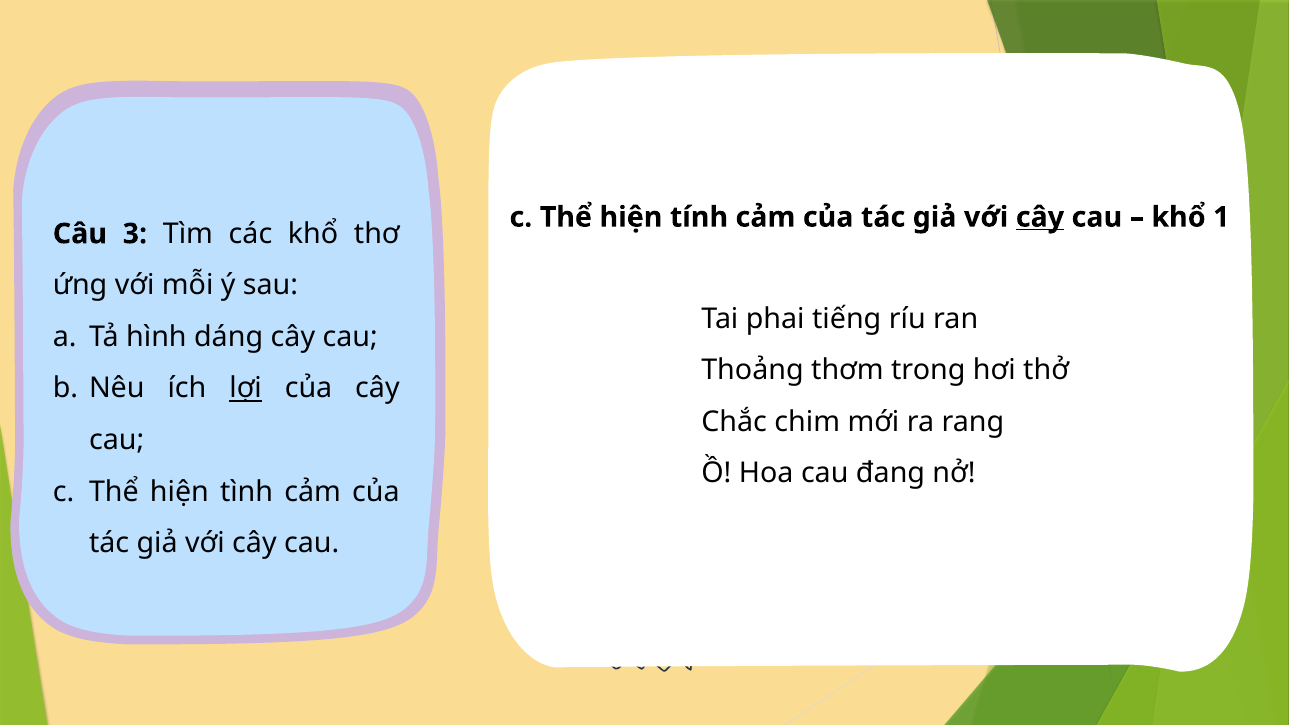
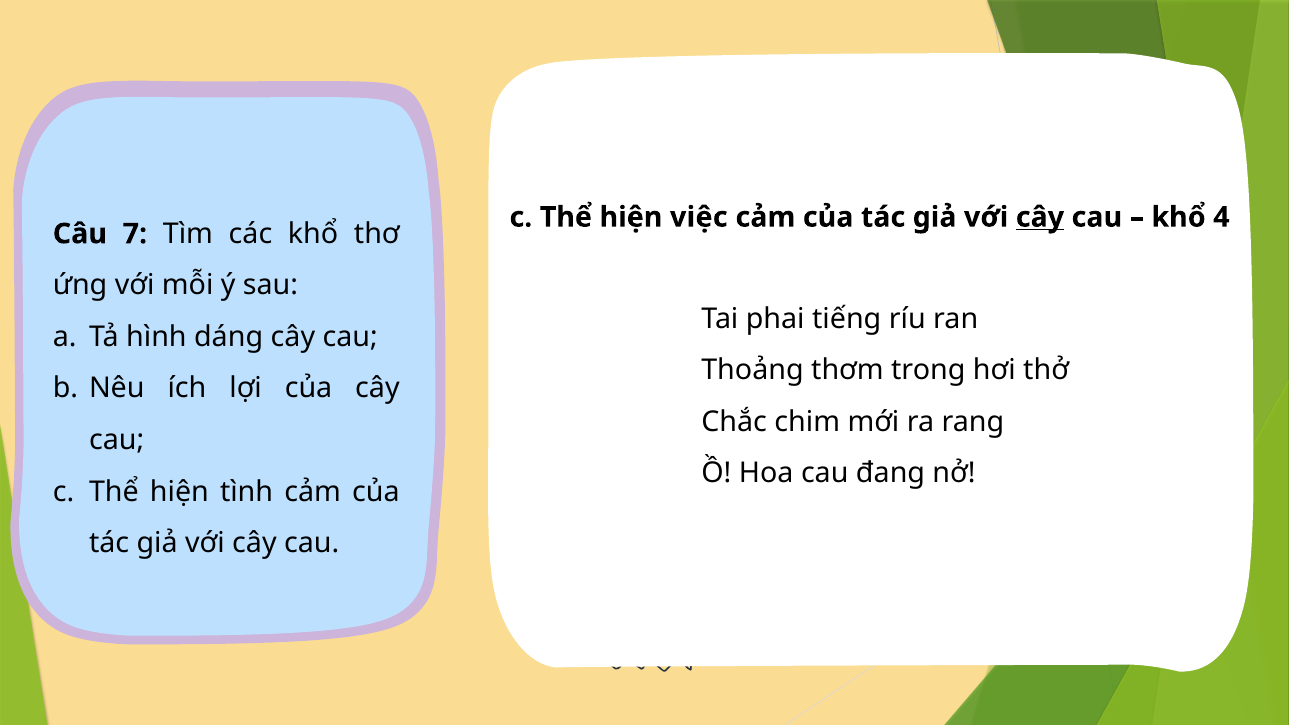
tính: tính -> việc
1: 1 -> 4
3: 3 -> 7
lợi underline: present -> none
